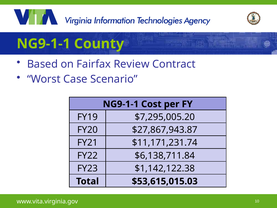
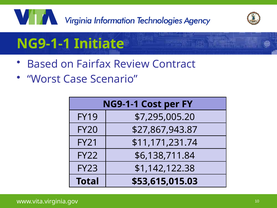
County: County -> Initiate
